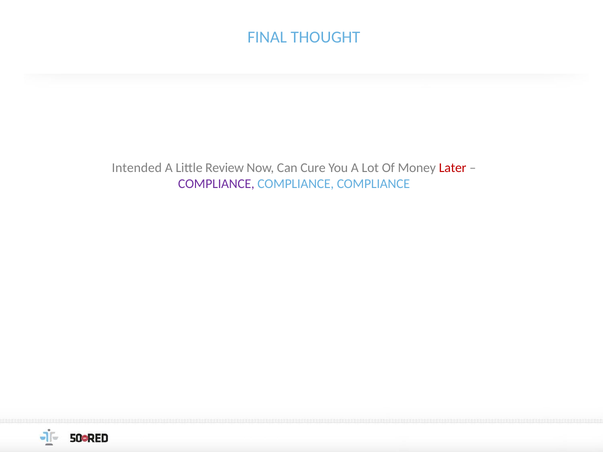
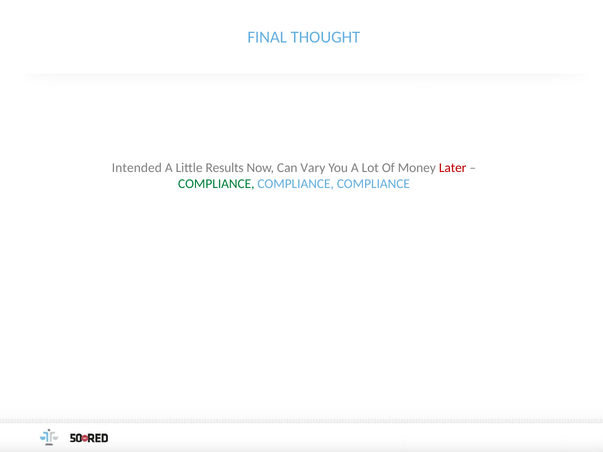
Review: Review -> Results
Cure: Cure -> Vary
COMPLIANCE at (216, 184) colour: purple -> green
